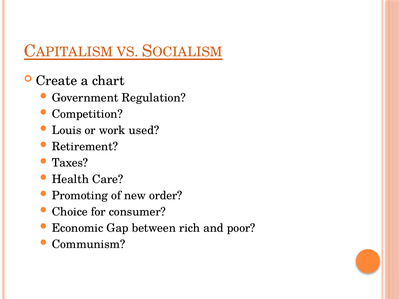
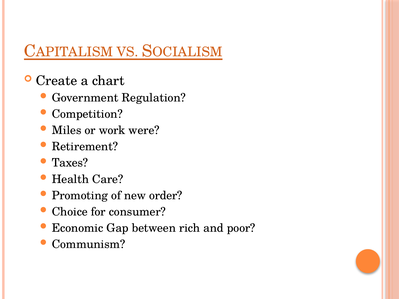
Louis: Louis -> Miles
used: used -> were
